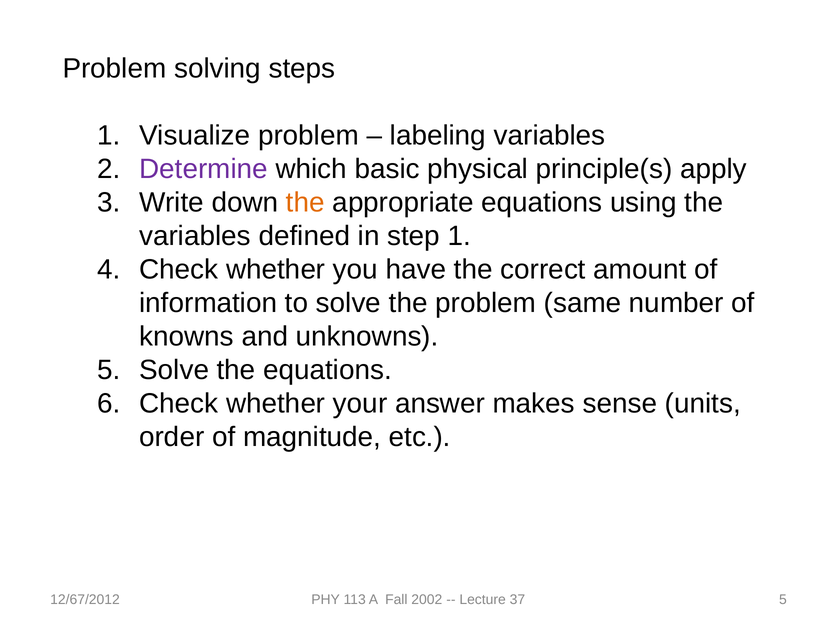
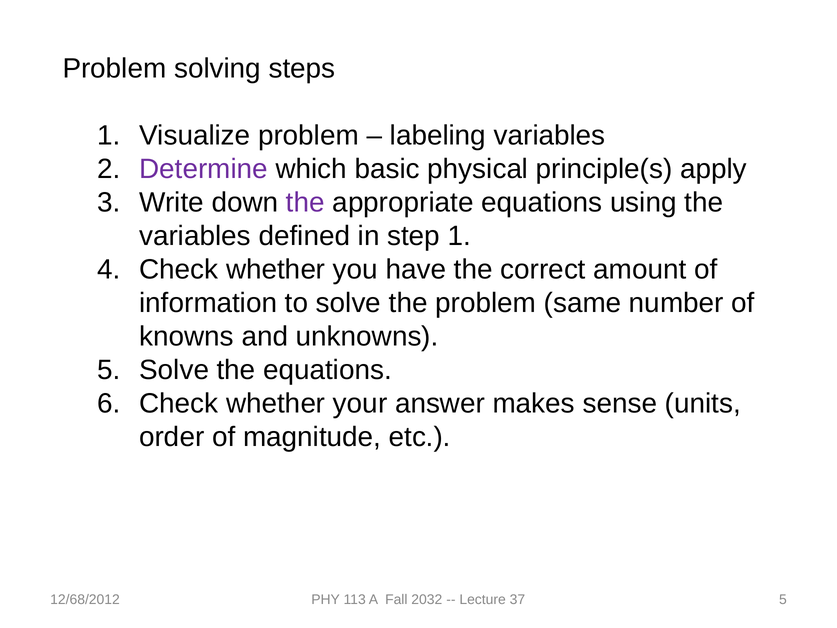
the at (305, 202) colour: orange -> purple
12/67/2012: 12/67/2012 -> 12/68/2012
2002: 2002 -> 2032
